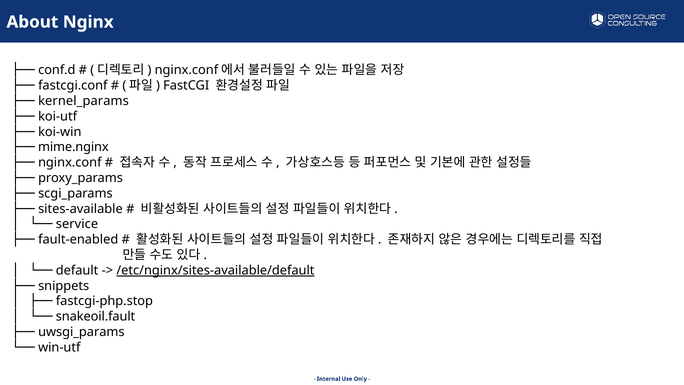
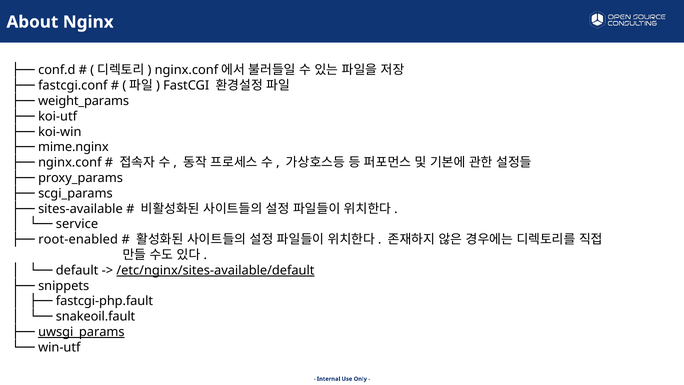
kernel_params: kernel_params -> weight_params
fault-enabled: fault-enabled -> root-enabled
fastcgi-php.stop: fastcgi-php.stop -> fastcgi-php.fault
uwsgi_params underline: none -> present
